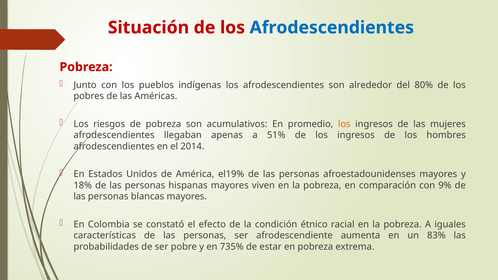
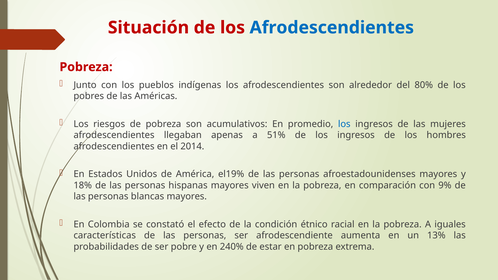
los at (344, 124) colour: orange -> blue
83%: 83% -> 13%
735%: 735% -> 240%
